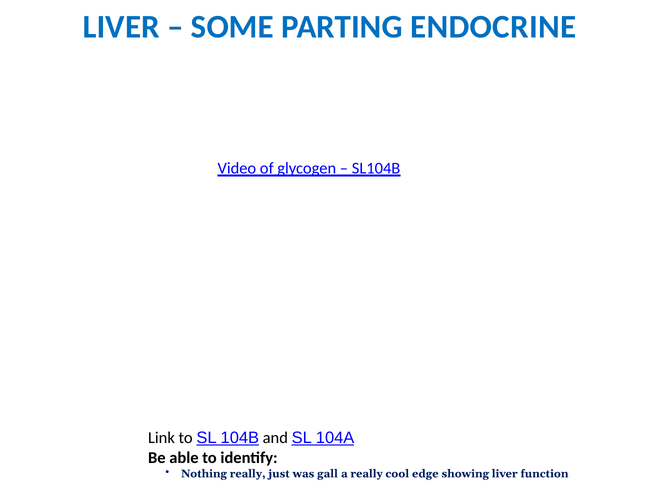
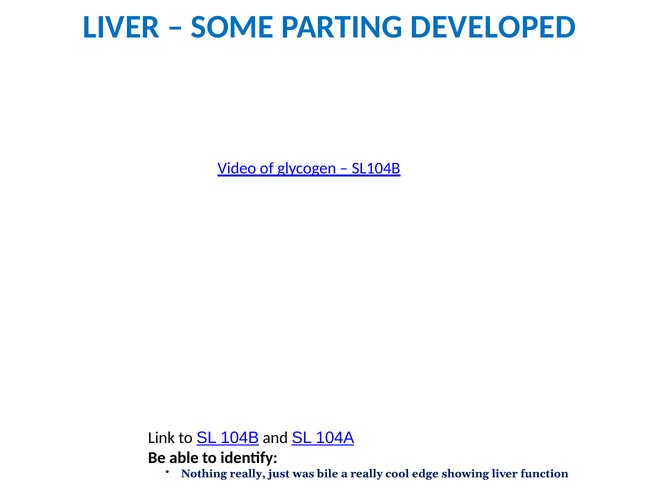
ENDOCRINE: ENDOCRINE -> DEVELOPED
gall: gall -> bile
